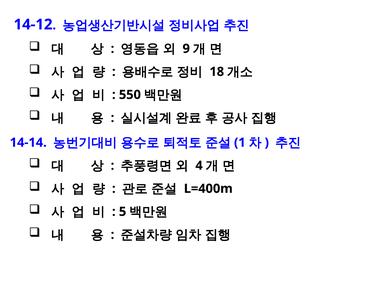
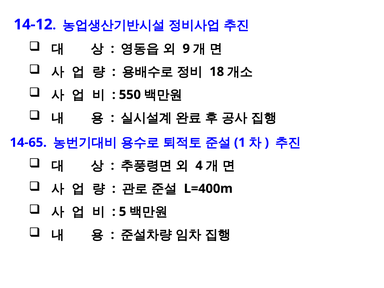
14-14: 14-14 -> 14-65
